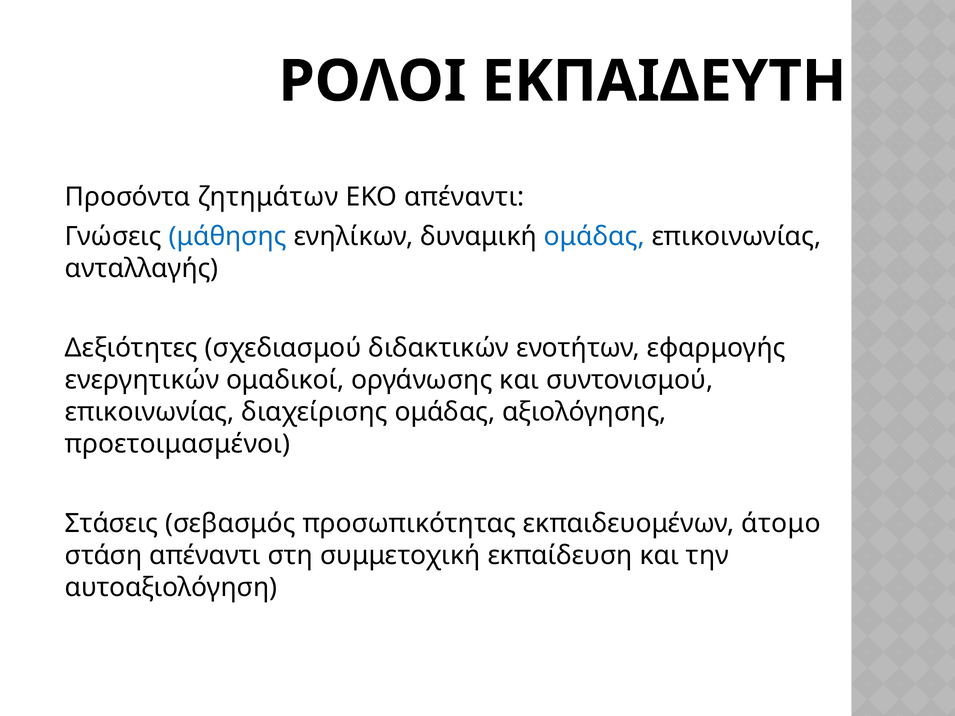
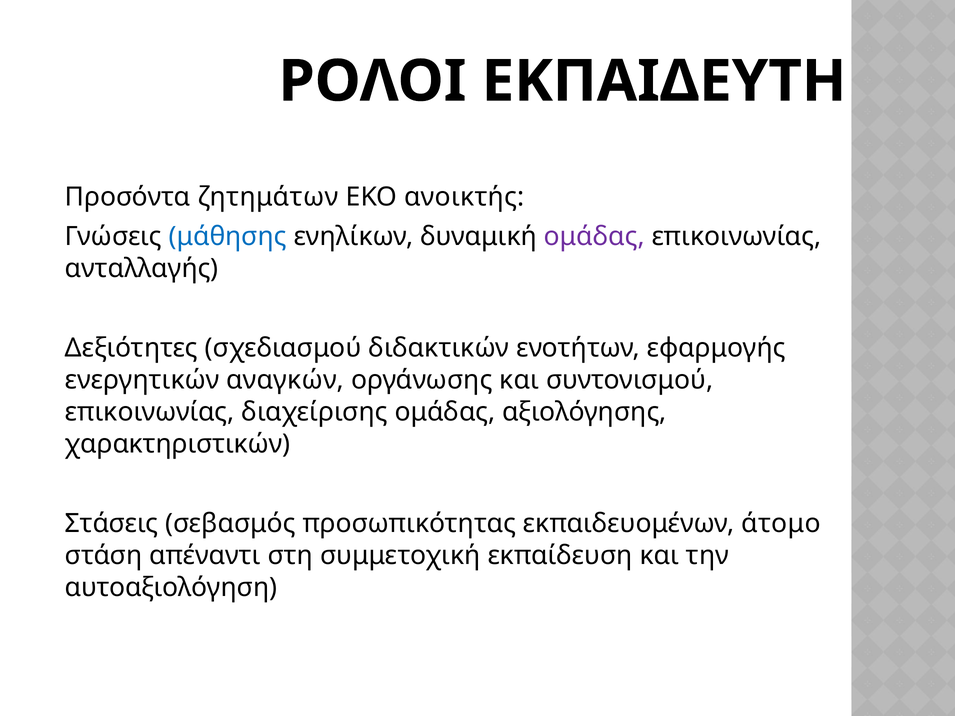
ΕΚΟ απέναντι: απέναντι -> ανοικτής
ομάδας at (594, 237) colour: blue -> purple
ομαδικοί: ομαδικοί -> αναγκών
προετοιμασμένοι: προετοιμασμένοι -> χαρακτηριστικών
